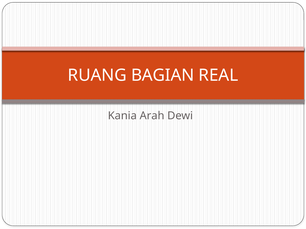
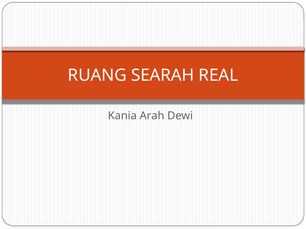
BAGIAN: BAGIAN -> SEARAH
